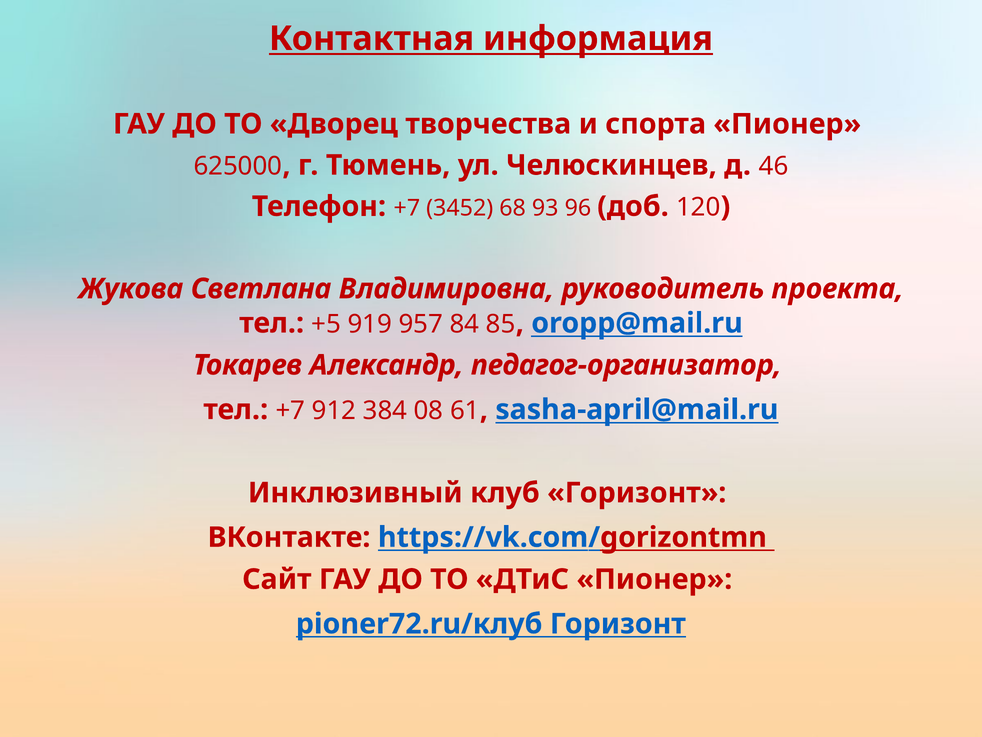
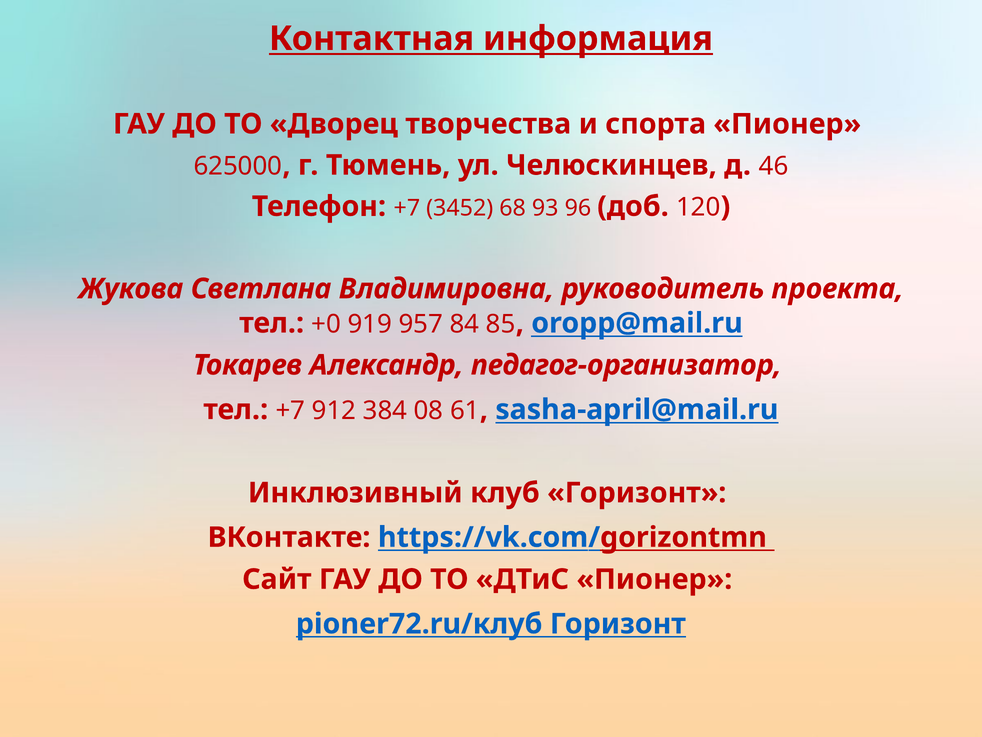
+5: +5 -> +0
